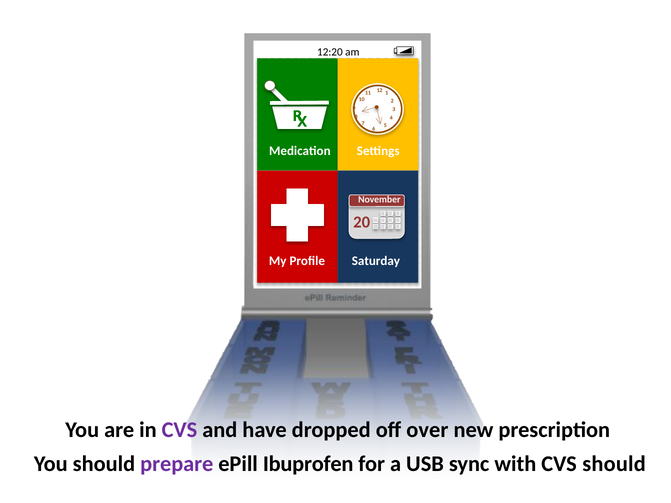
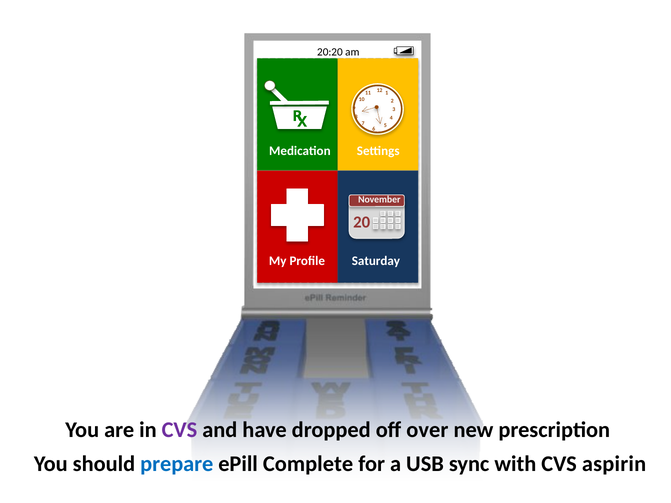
12:20: 12:20 -> 20:20
prepare colour: purple -> blue
Ibuprofen: Ibuprofen -> Complete
CVS should: should -> aspirin
